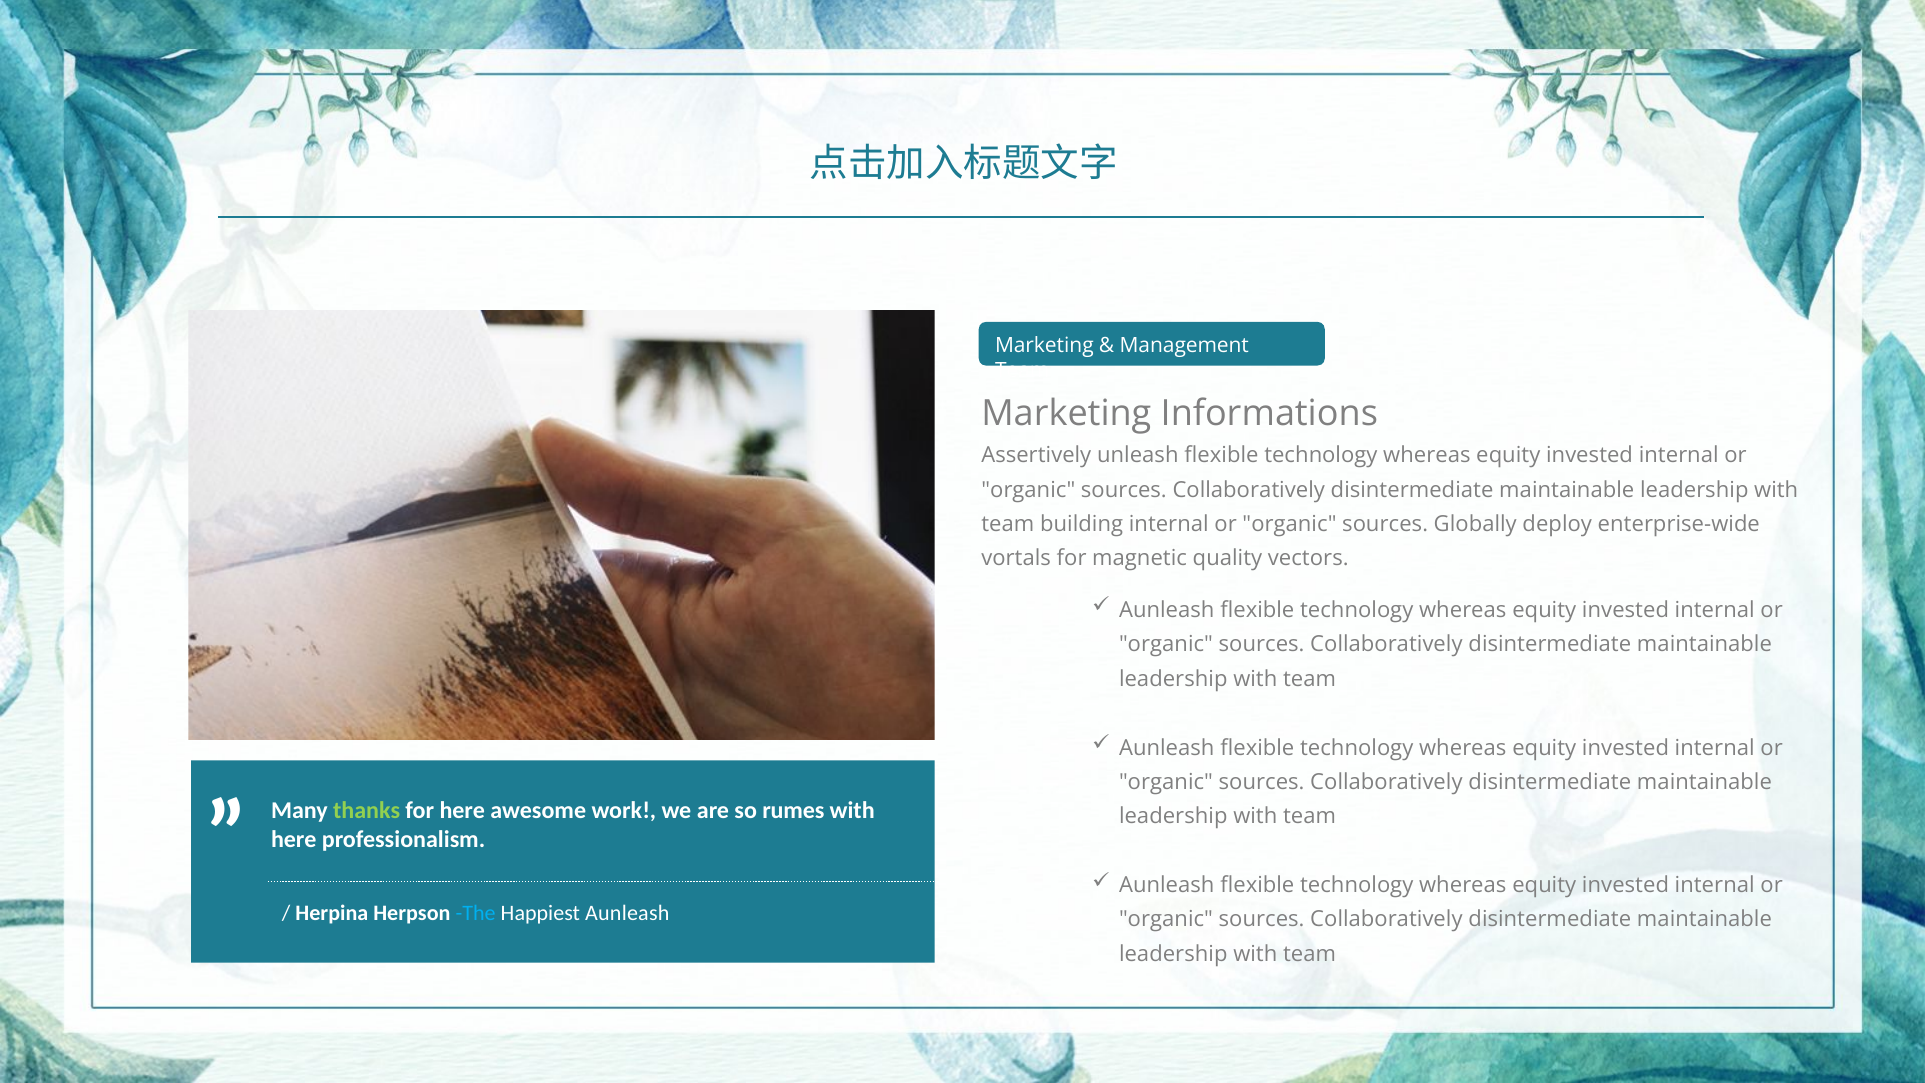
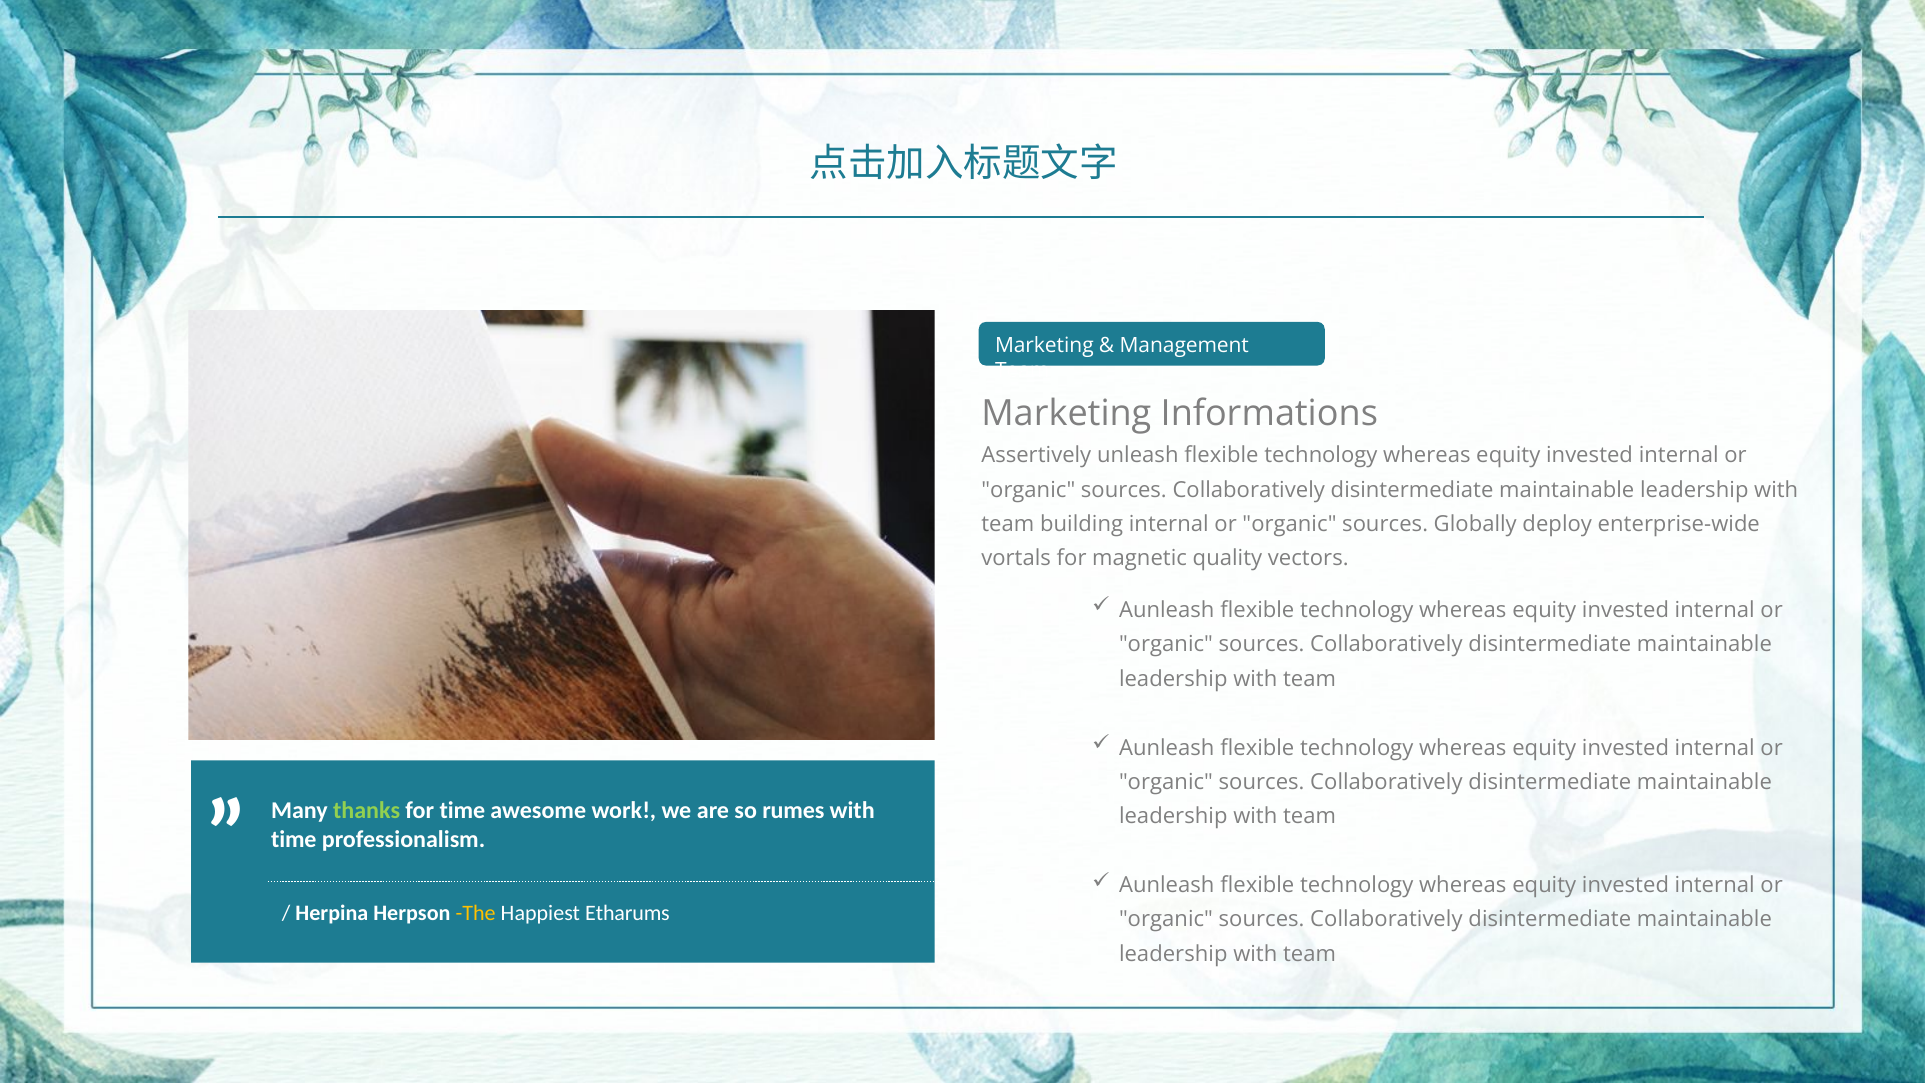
for here: here -> time
here at (294, 840): here -> time
The colour: light blue -> yellow
Happiest Aunleash: Aunleash -> Etharums
